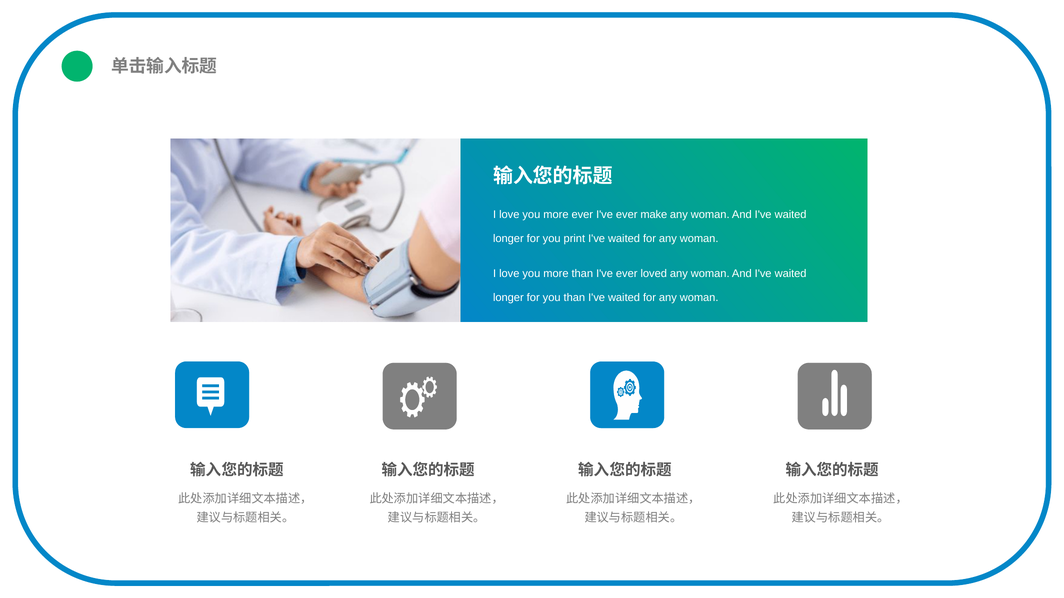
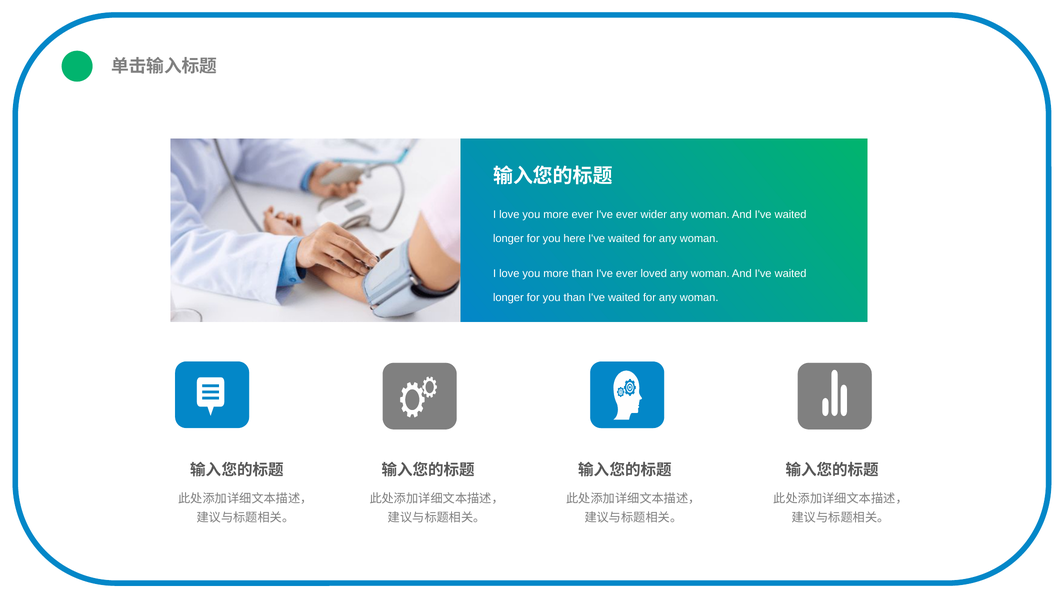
make: make -> wider
print: print -> here
